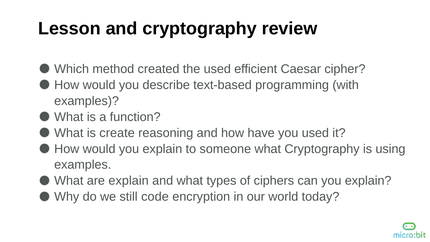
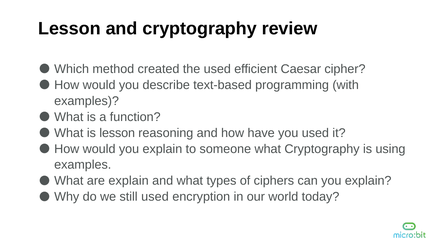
is create: create -> lesson
still code: code -> used
